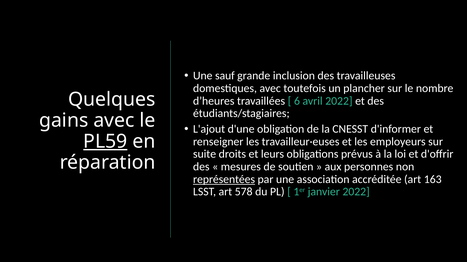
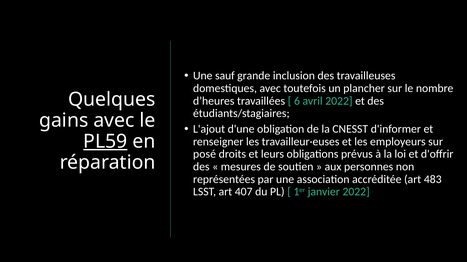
suite: suite -> posé
représentées underline: present -> none
163: 163 -> 483
578: 578 -> 407
